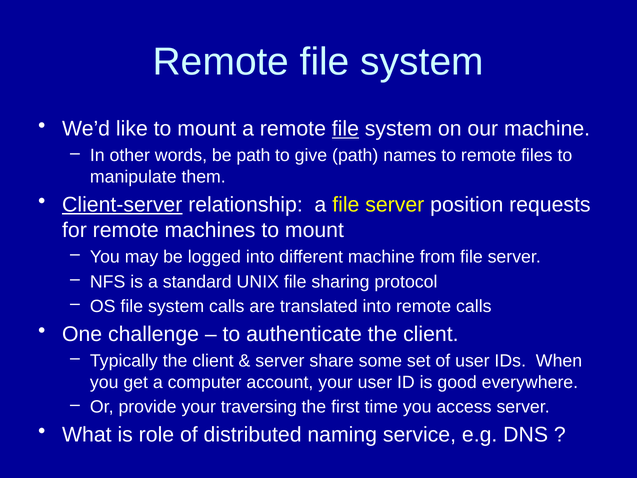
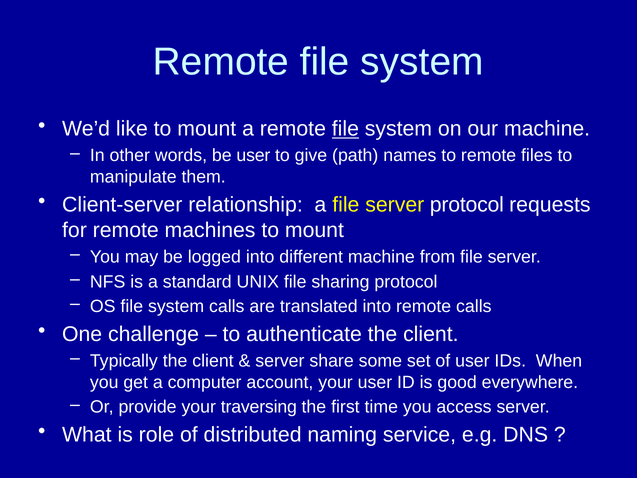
be path: path -> user
Client-server underline: present -> none
server position: position -> protocol
